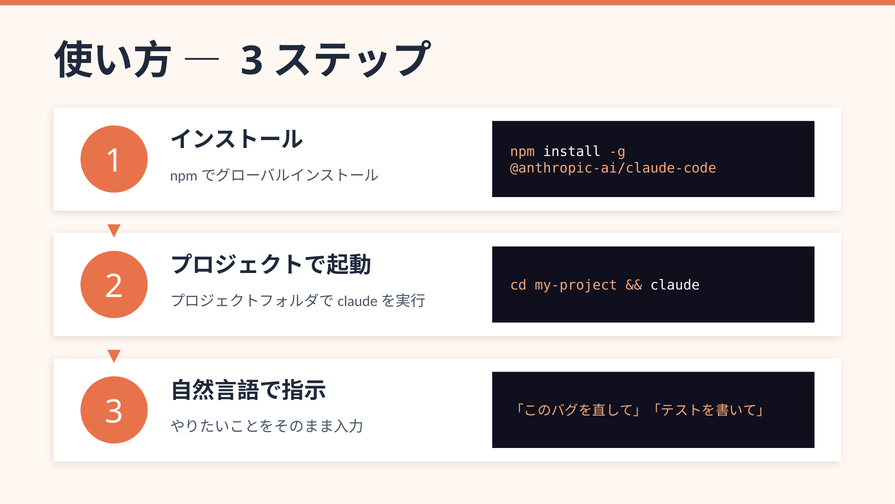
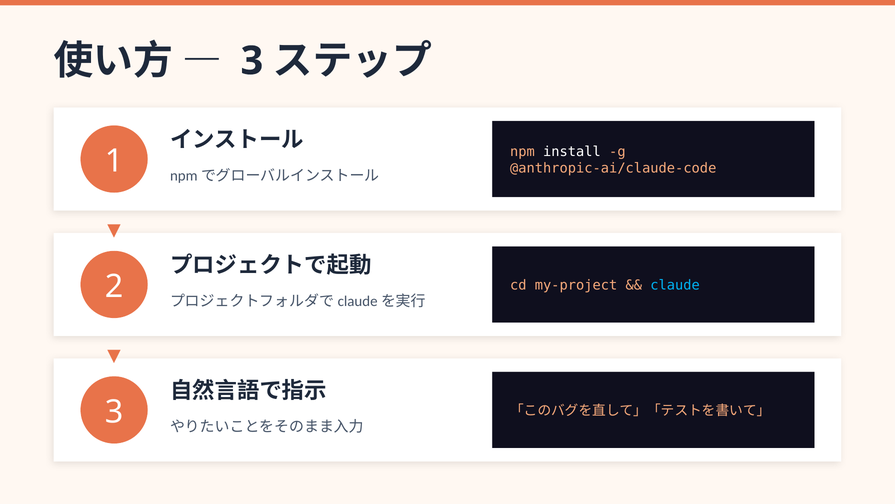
claude colour: white -> light blue
